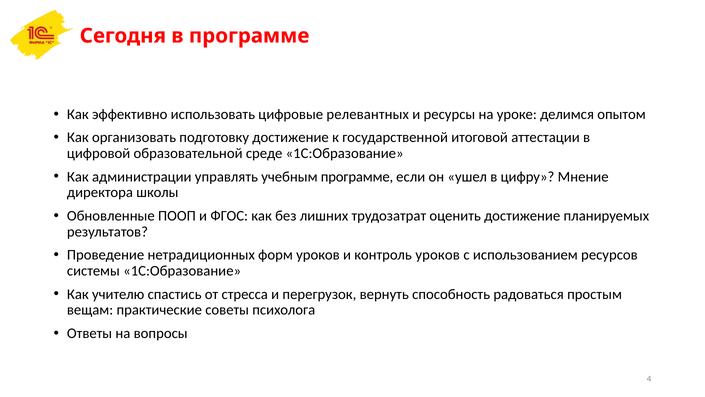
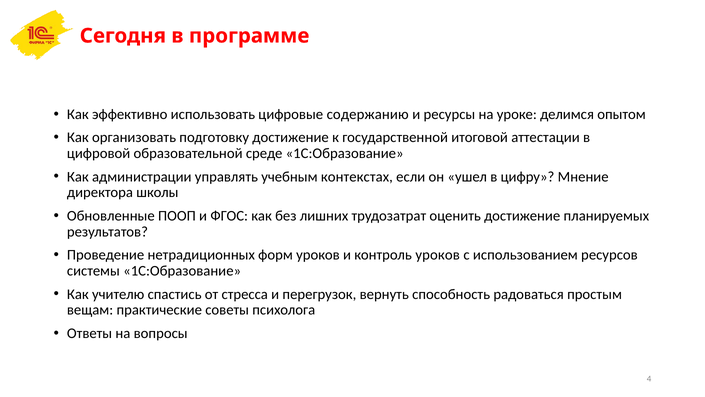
релевантных: релевантных -> содержанию
учебным программе: программе -> контекстах
